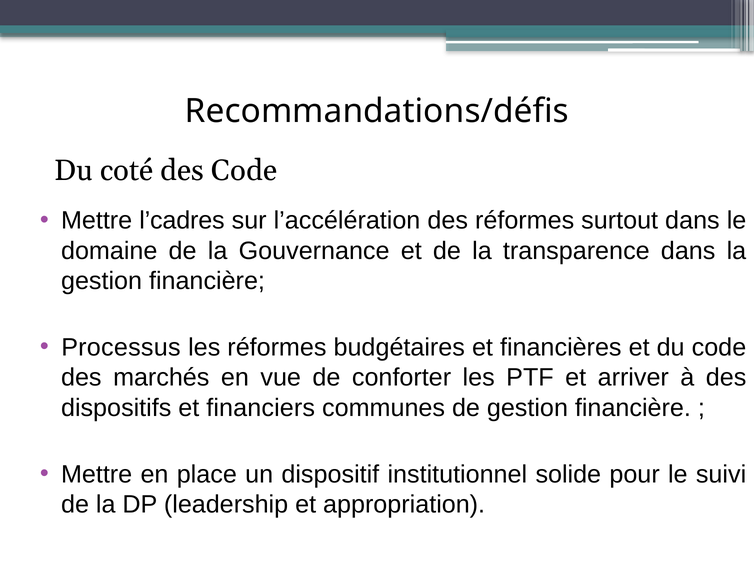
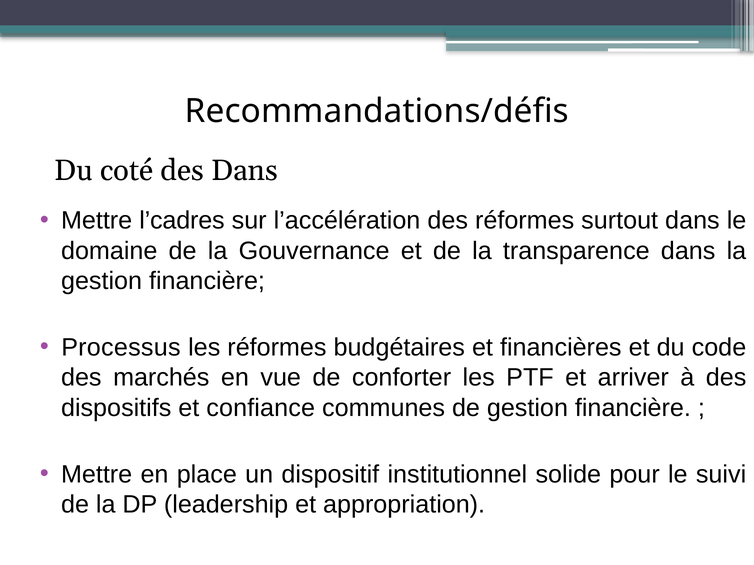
des Code: Code -> Dans
financiers: financiers -> confiance
